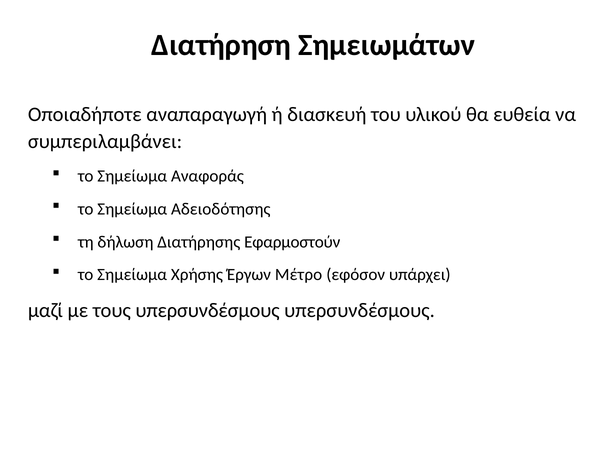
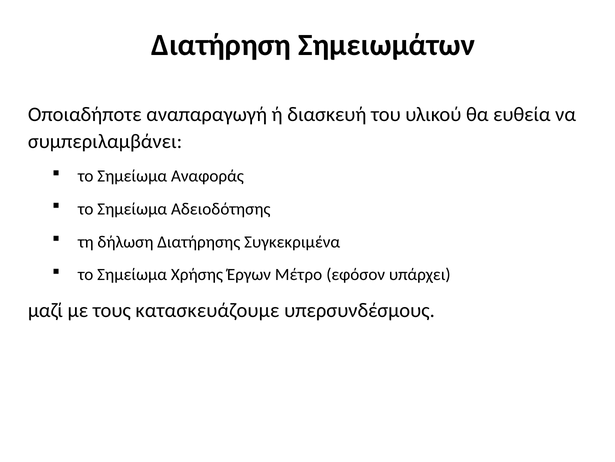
Εφαρμοστούν: Εφαρμοστούν -> Συγκεκριμένα
τους υπερσυνδέσμους: υπερσυνδέσμους -> κατασκευάζουμε
